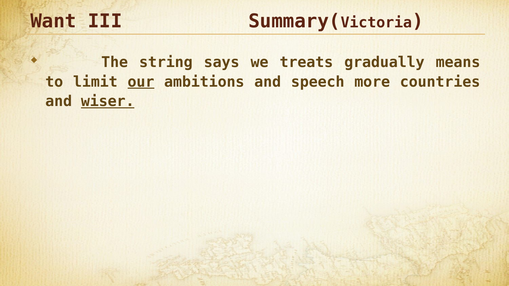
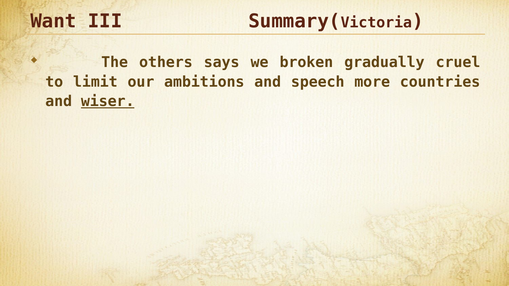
string: string -> others
treats: treats -> broken
means: means -> cruel
our underline: present -> none
